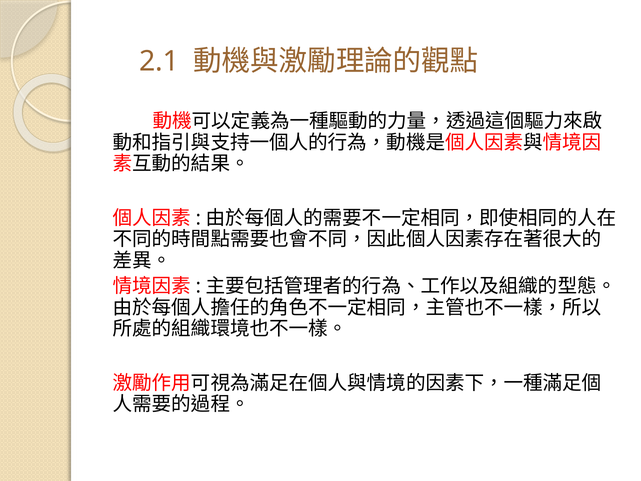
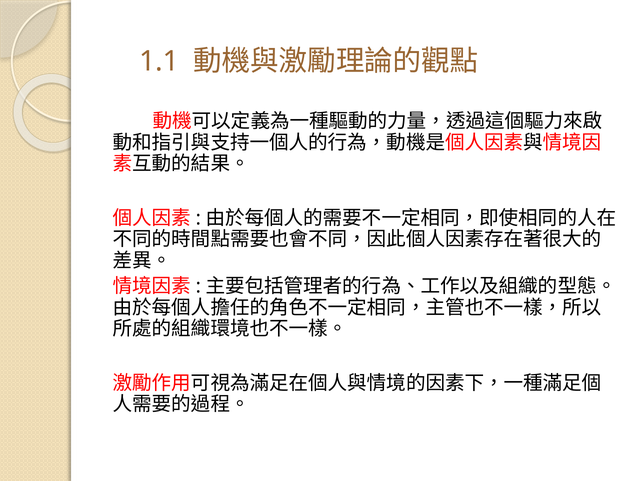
2.1: 2.1 -> 1.1
